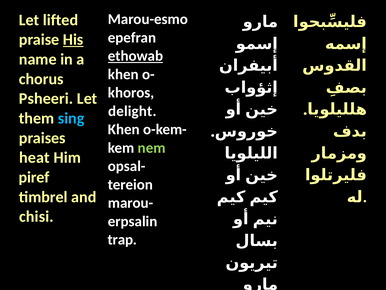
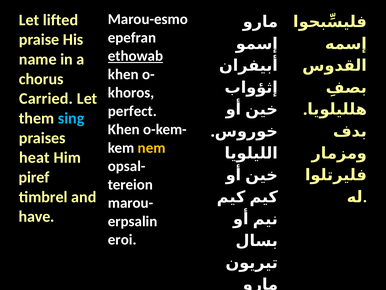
His underline: present -> none
Psheeri: Psheeri -> Carried
delight: delight -> perfect
nem colour: light green -> yellow
chisi: chisi -> have
trap: trap -> eroi
